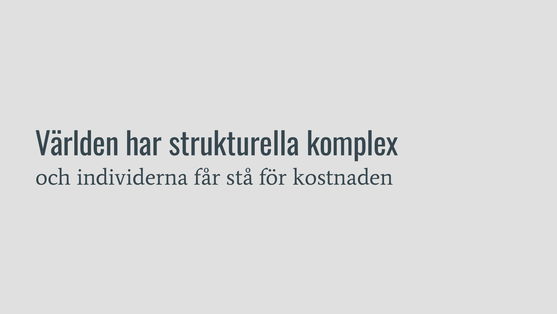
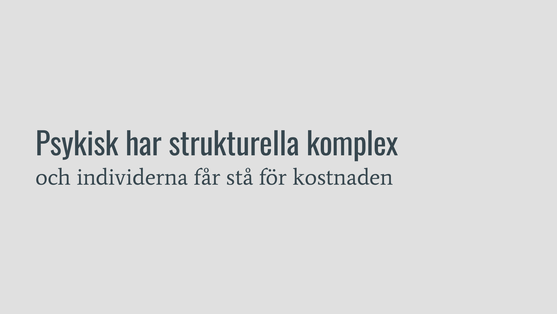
Världen: Världen -> Psykisk
